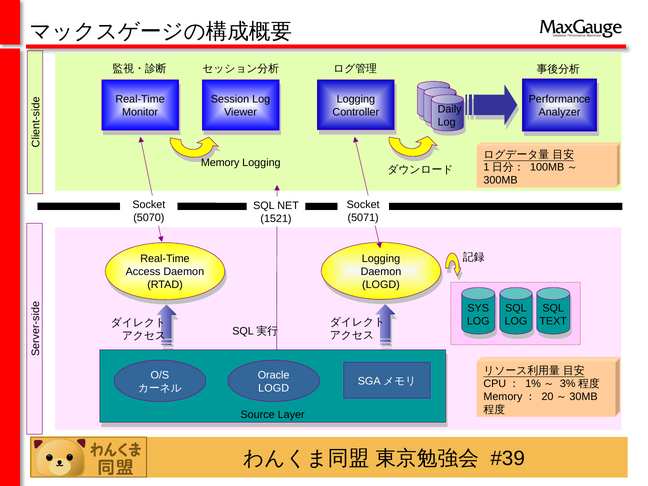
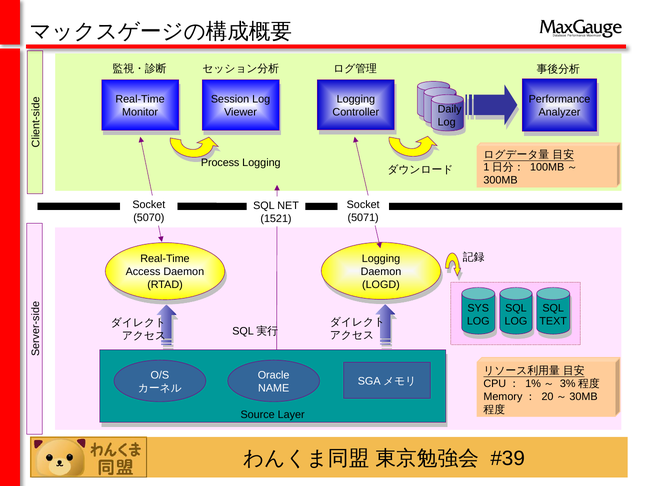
Memory: Memory -> Process
LOGD at (274, 388): LOGD -> NAME
